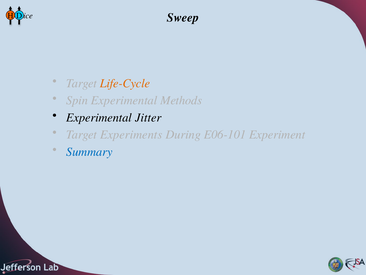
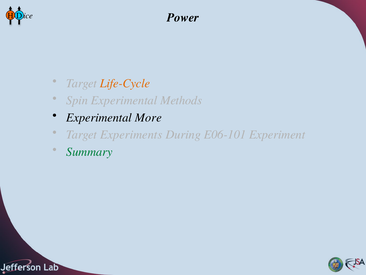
Sweep: Sweep -> Power
Jitter: Jitter -> More
Summary colour: blue -> green
